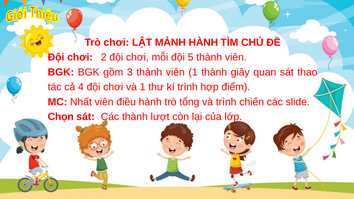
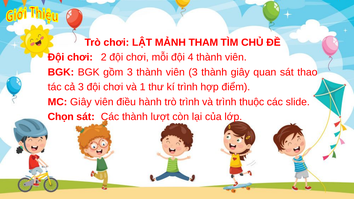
MẢNH HÀNH: HÀNH -> THAM
5: 5 -> 4
viên 1: 1 -> 3
cả 4: 4 -> 3
MC Nhất: Nhất -> Giây
trò tổng: tổng -> trình
chiến: chiến -> thuộc
